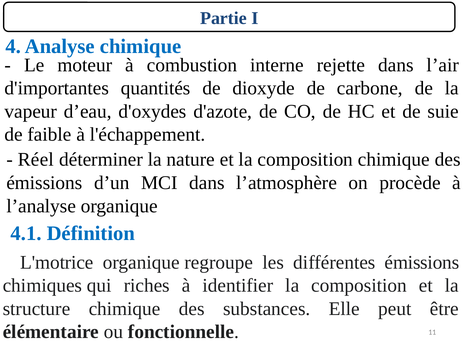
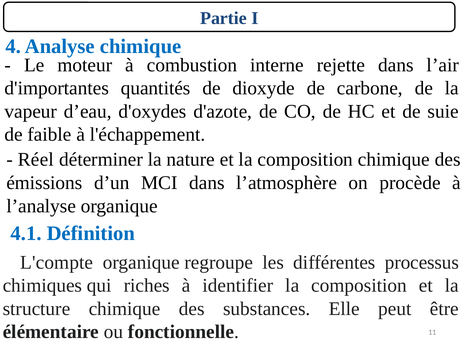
L'motrice: L'motrice -> L'compte
différentes émissions: émissions -> processus
